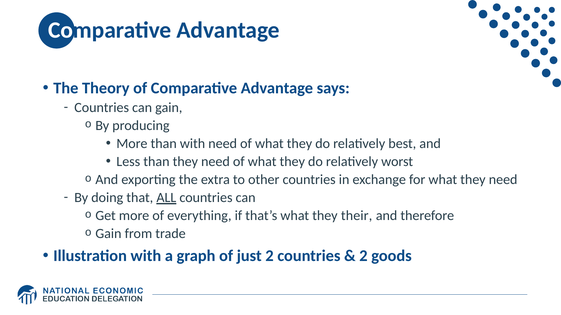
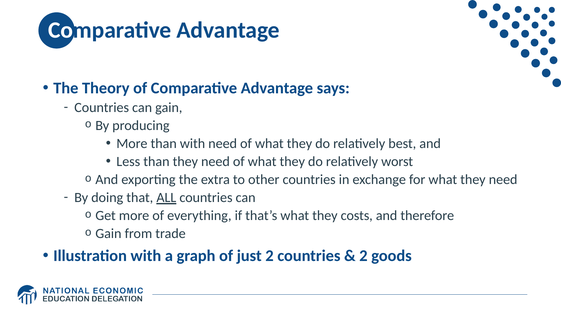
their: their -> costs
